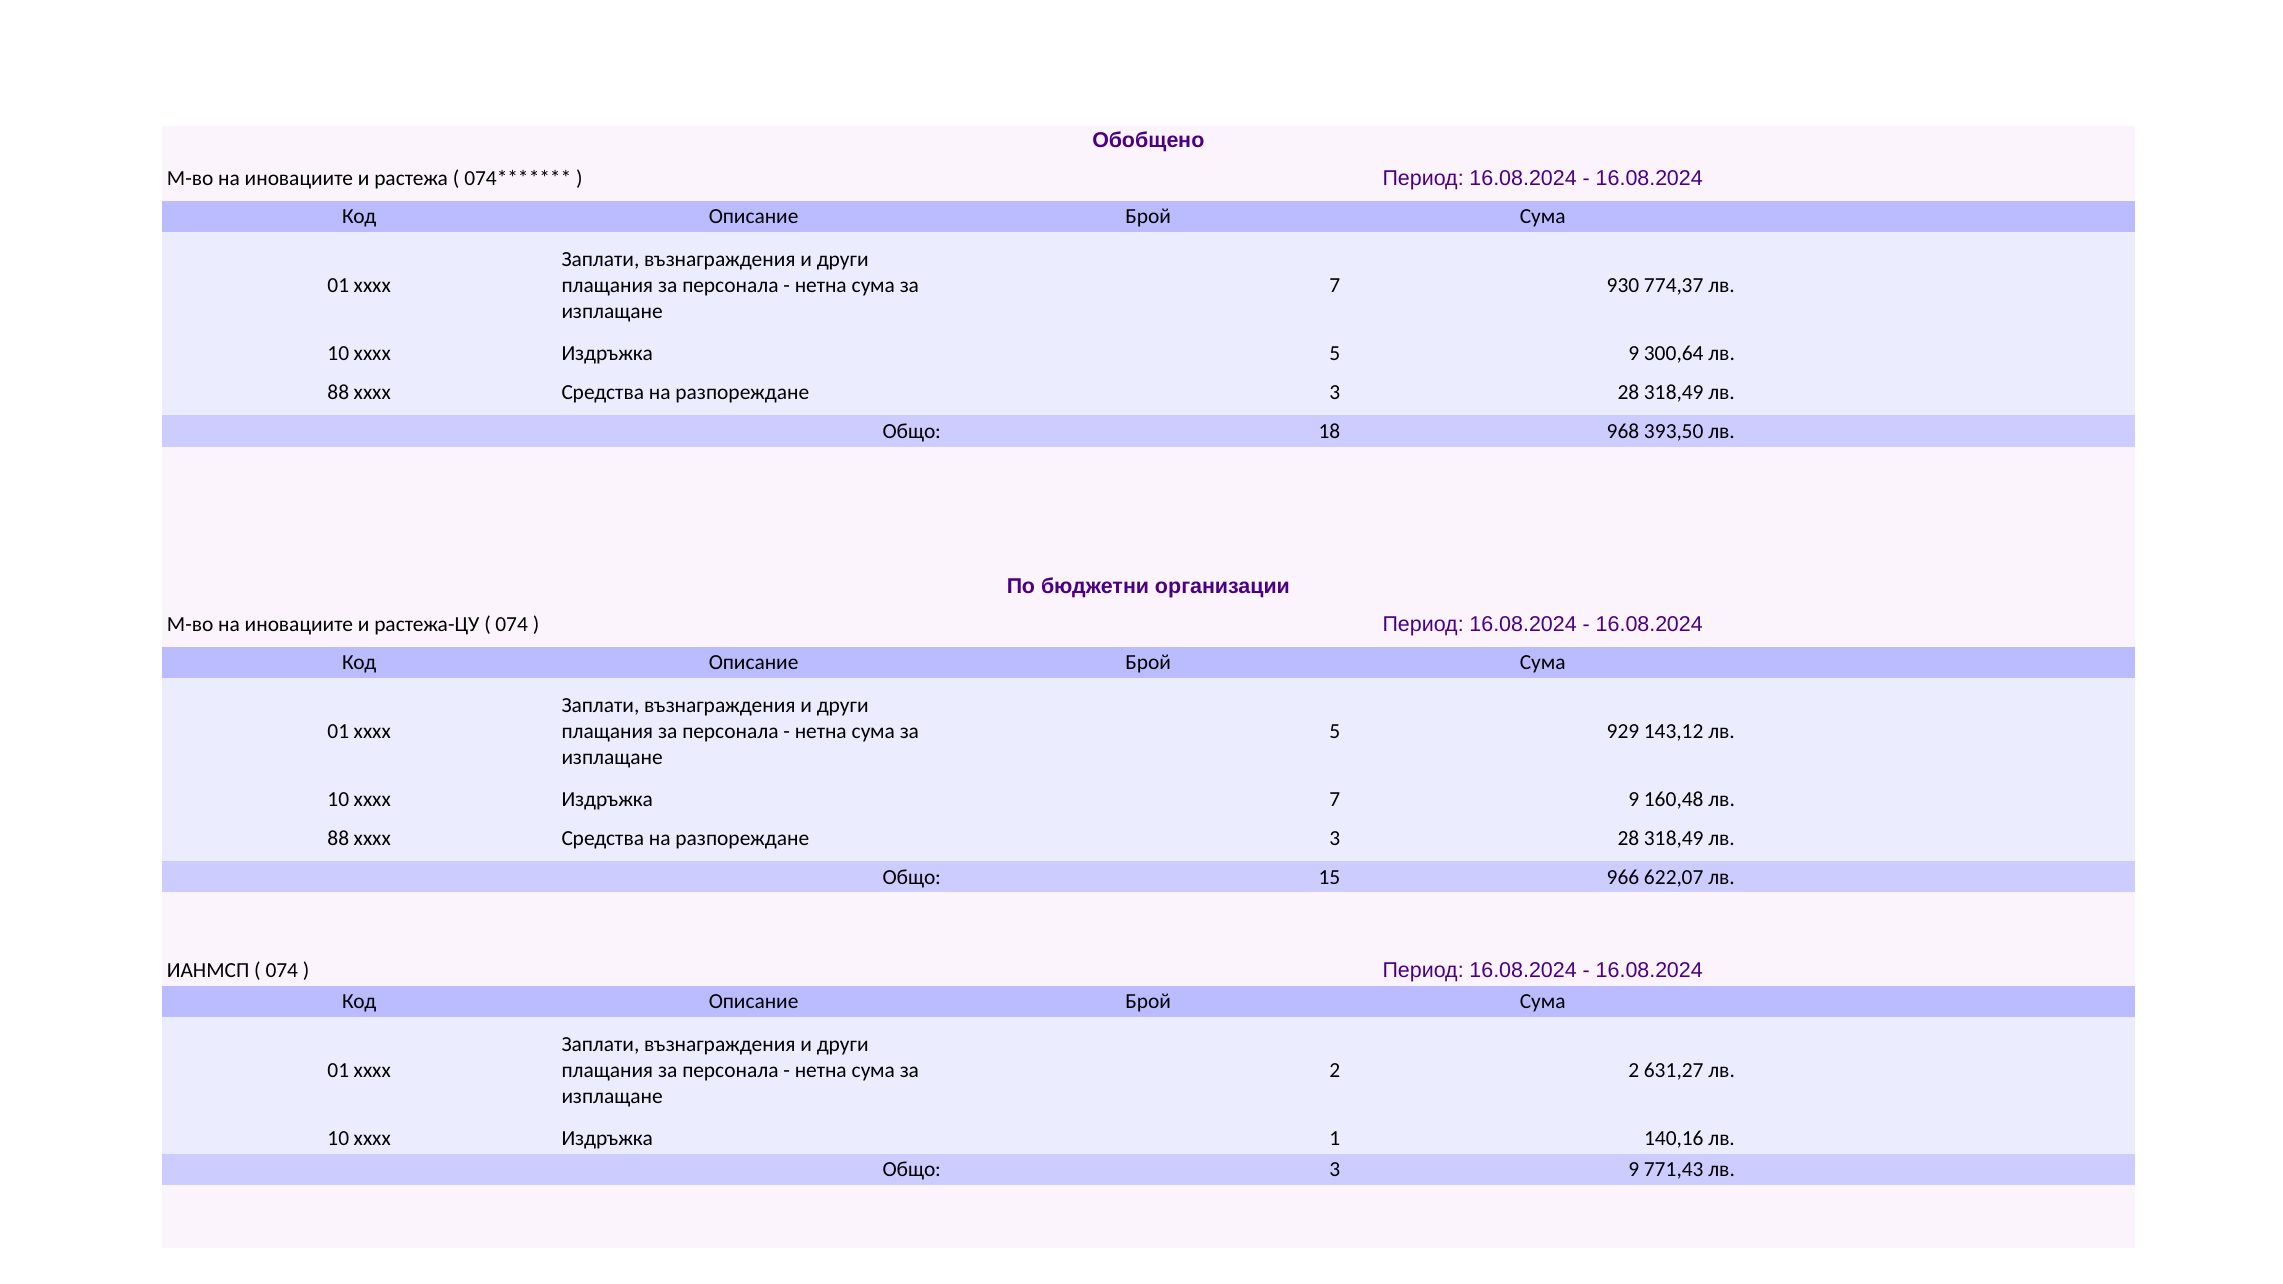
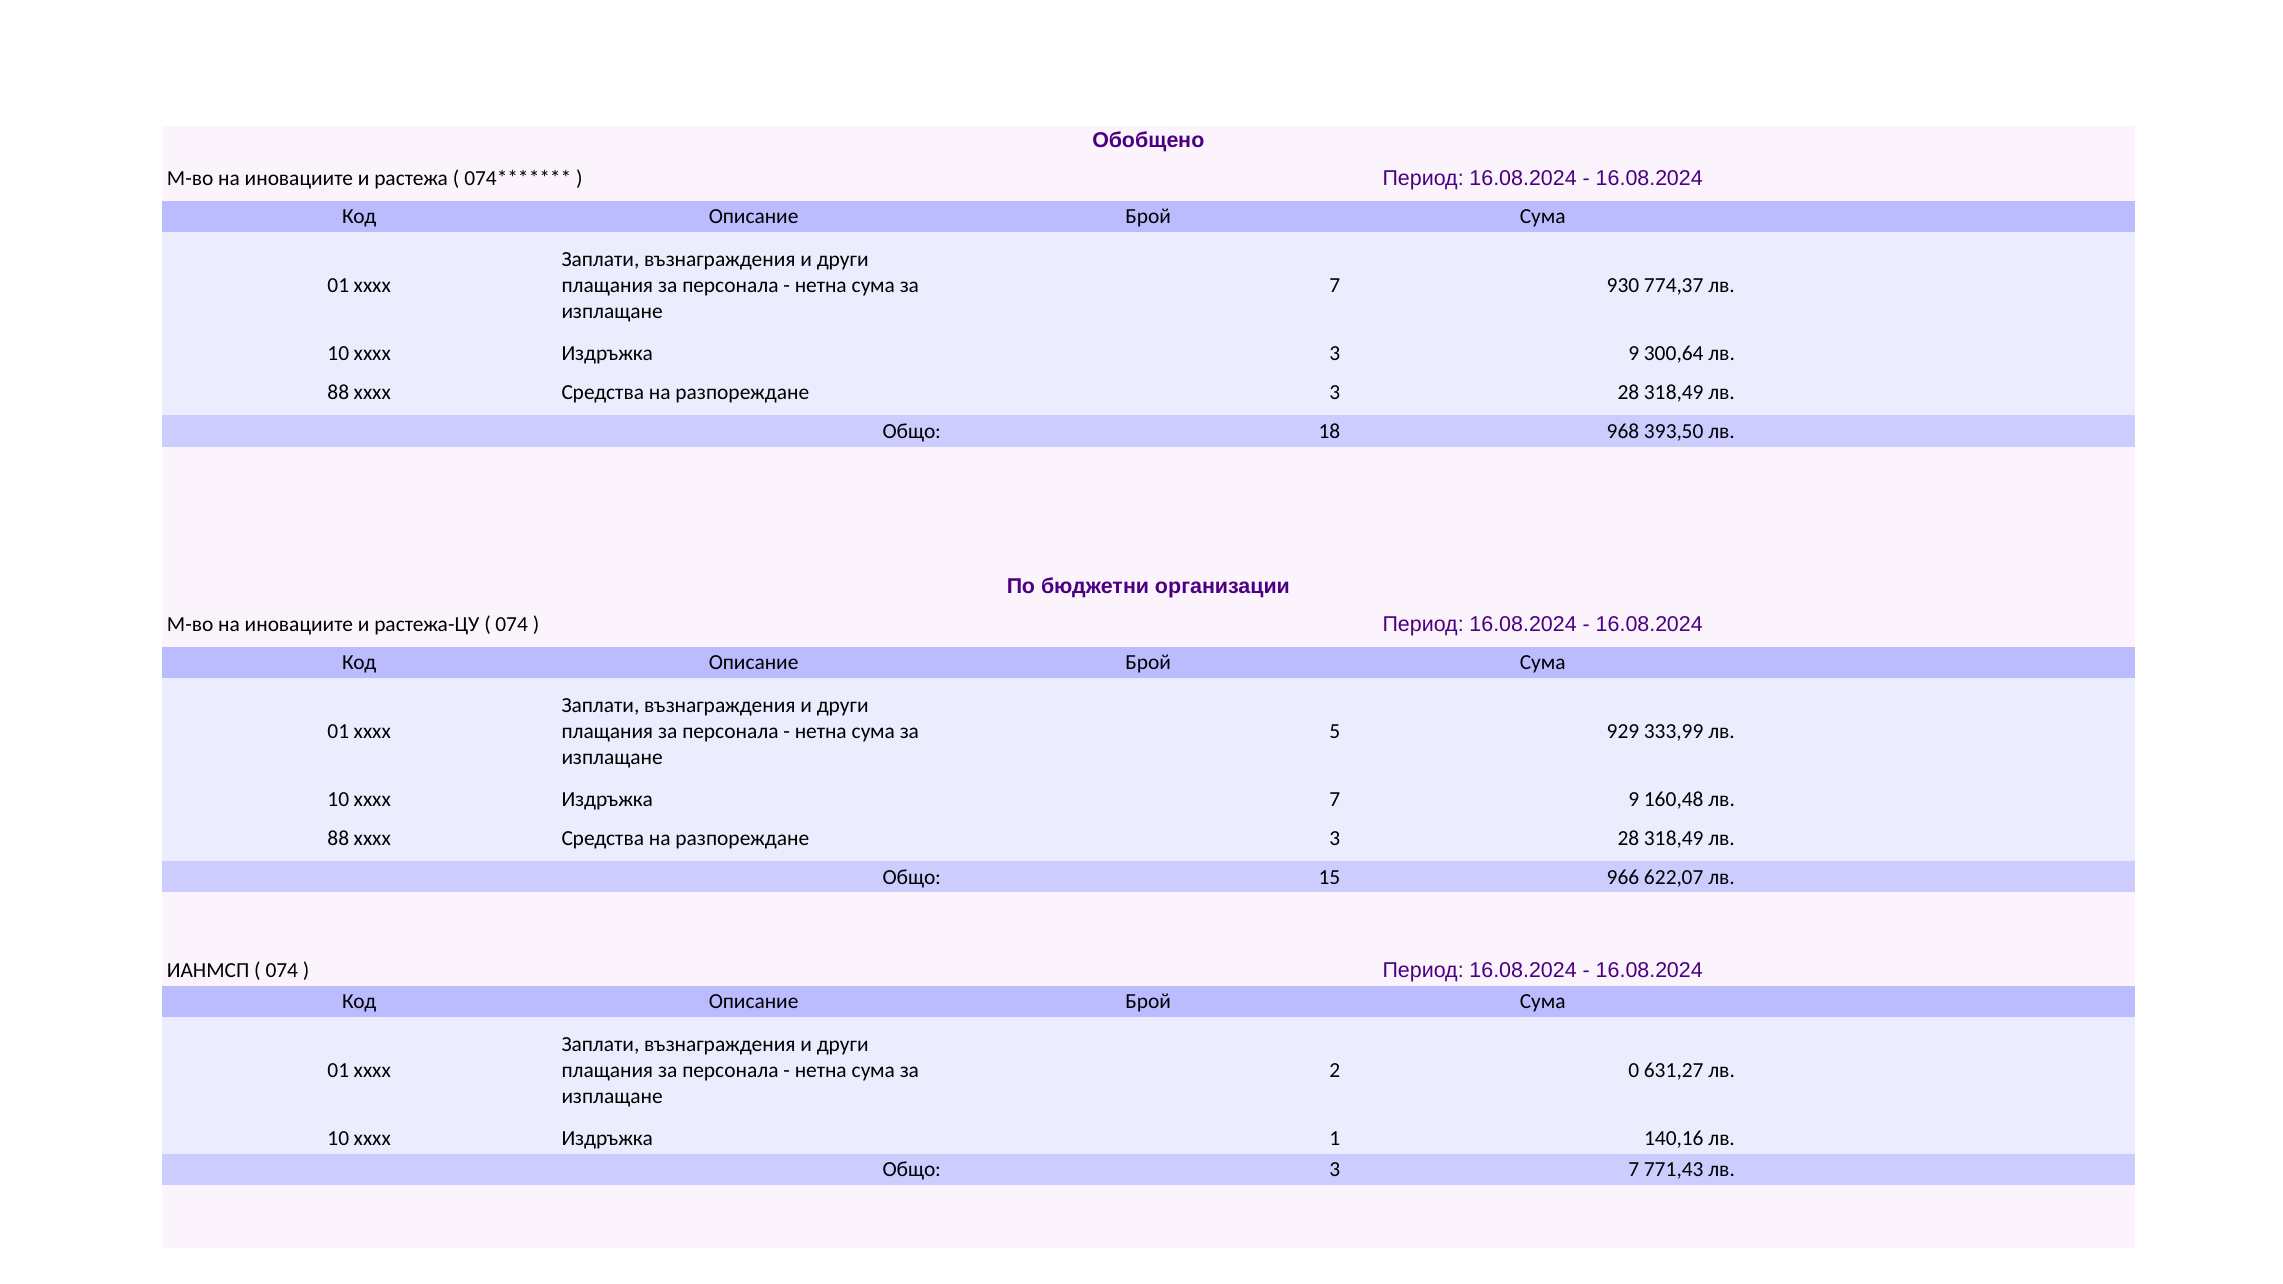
Издръжка 5: 5 -> 3
143,12: 143,12 -> 333,99
2 2: 2 -> 0
3 9: 9 -> 7
